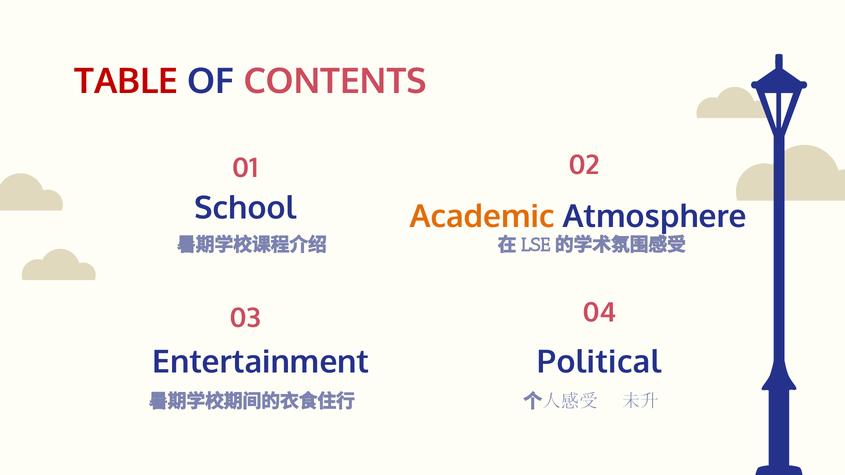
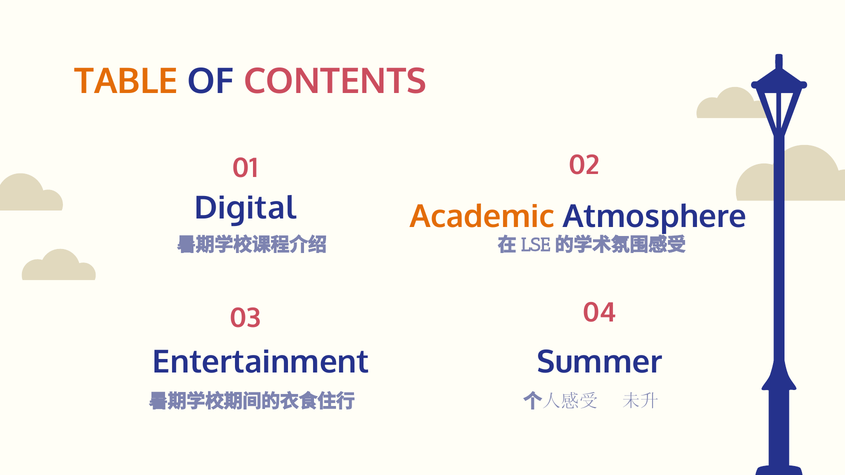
TABLE colour: red -> orange
School: School -> Digital
Political: Political -> Summer
